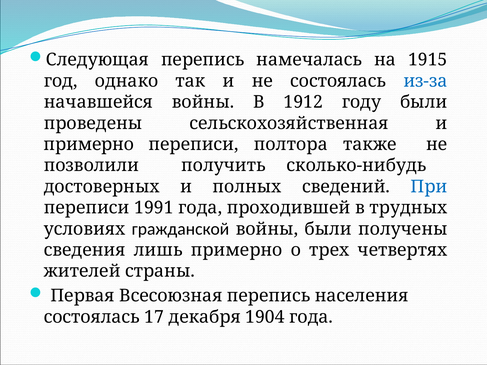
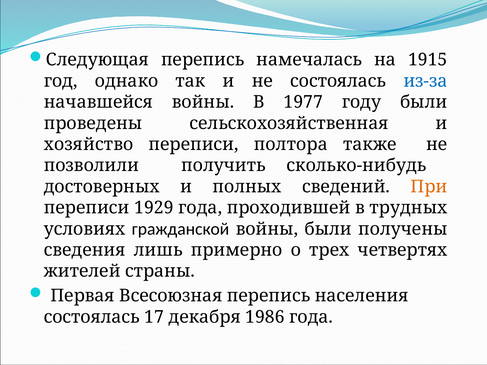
1912: 1912 -> 1977
примерно at (89, 144): примерно -> хозяйство
При colour: blue -> orange
1991: 1991 -> 1929
1904: 1904 -> 1986
